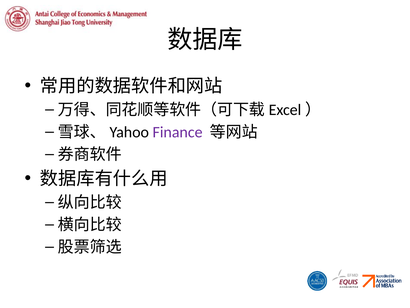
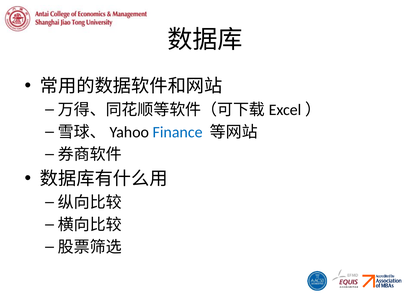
Finance colour: purple -> blue
